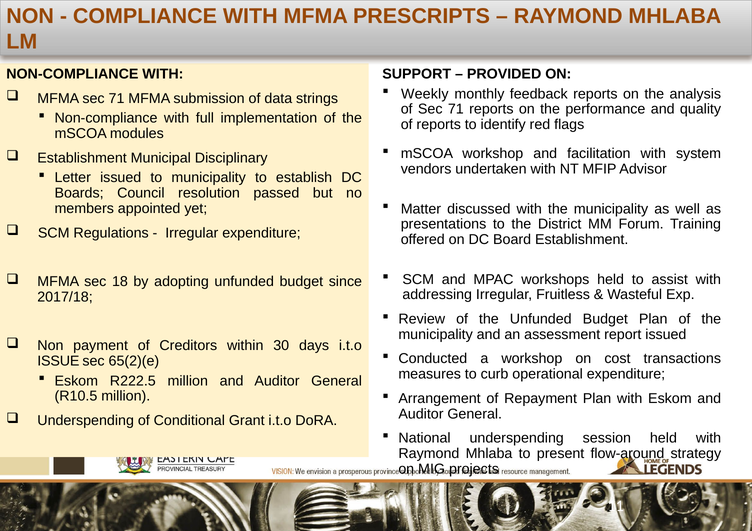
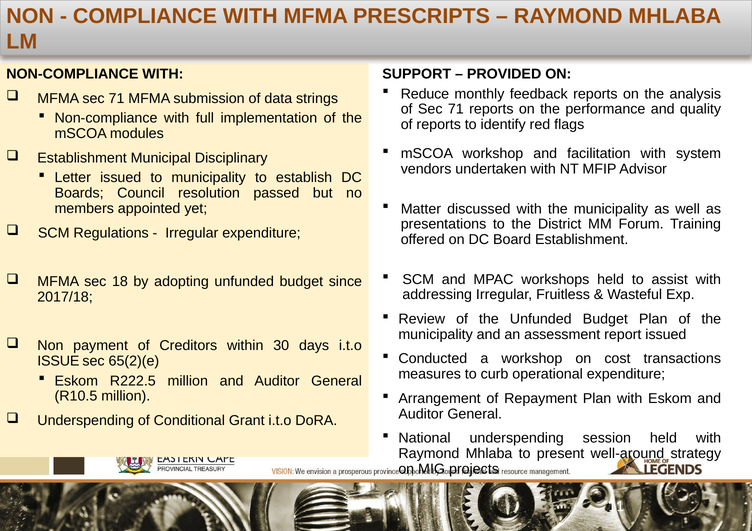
Weekly: Weekly -> Reduce
flow-around: flow-around -> well-around
